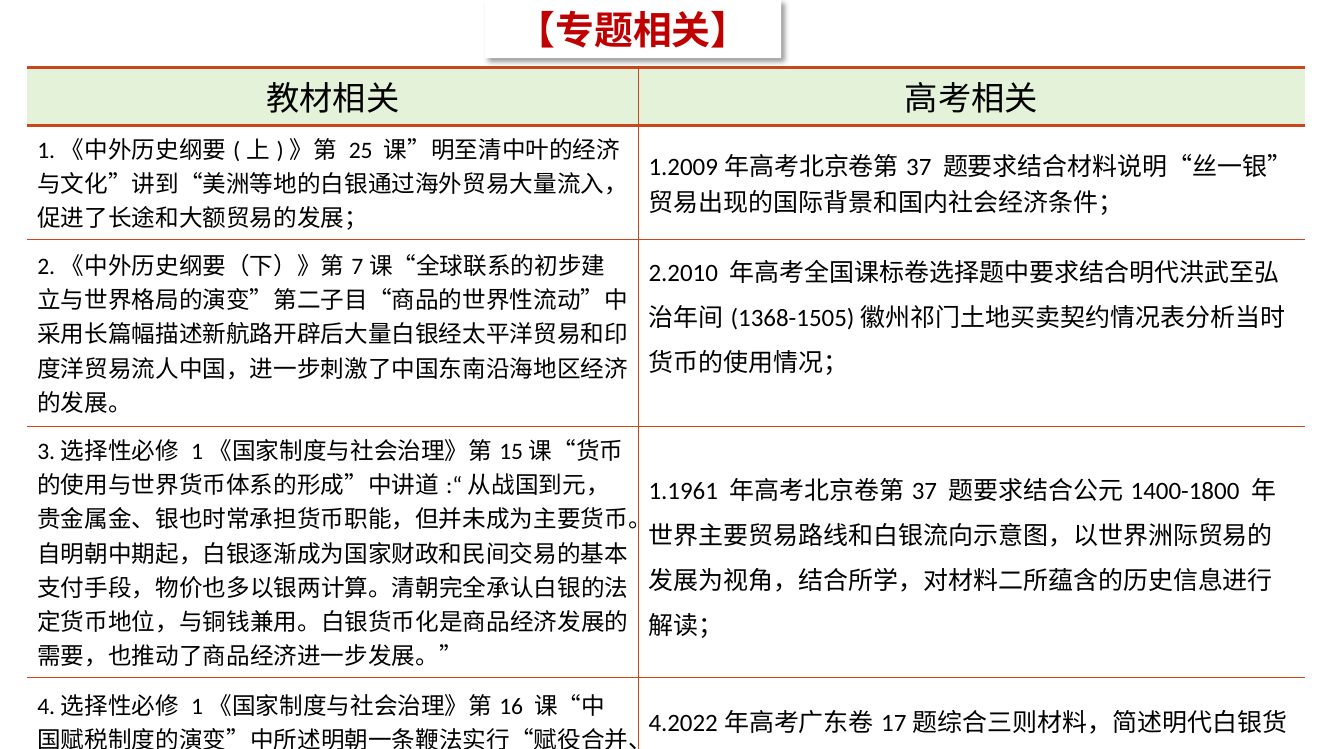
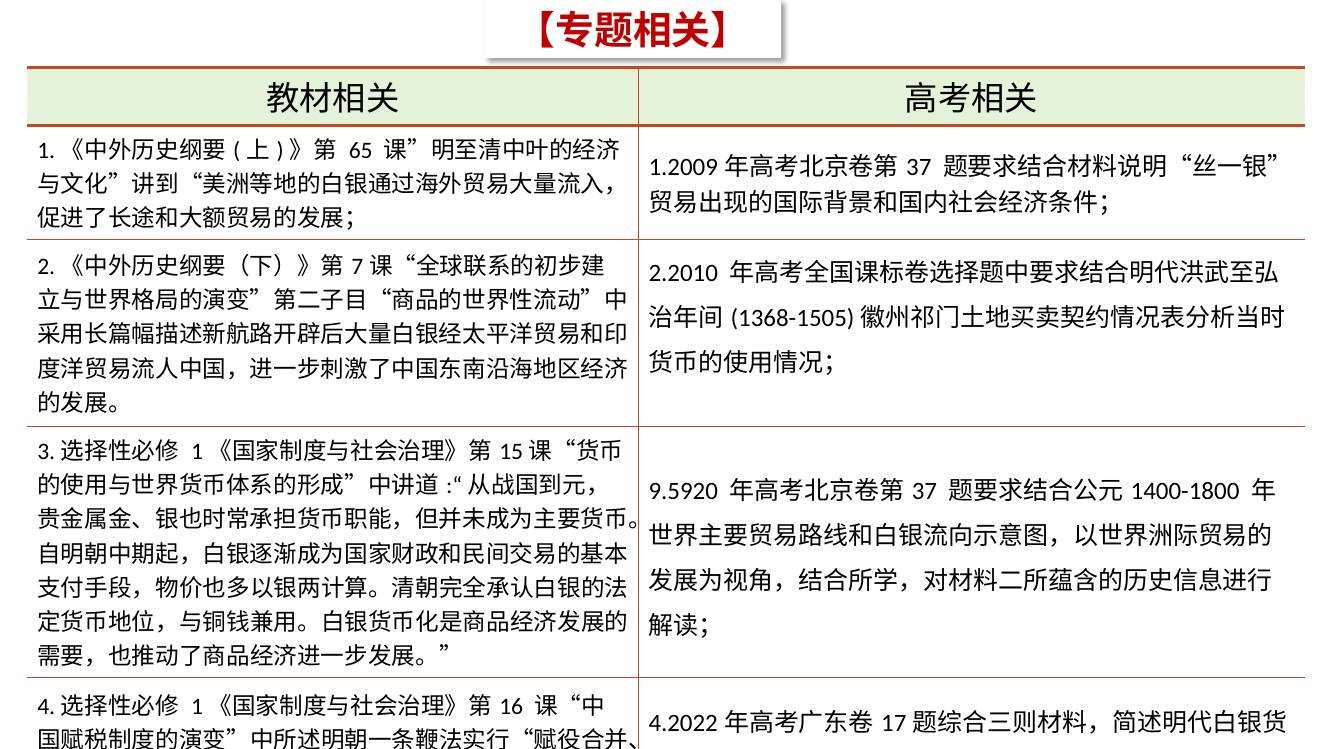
25: 25 -> 65
1.1961: 1.1961 -> 9.5920
